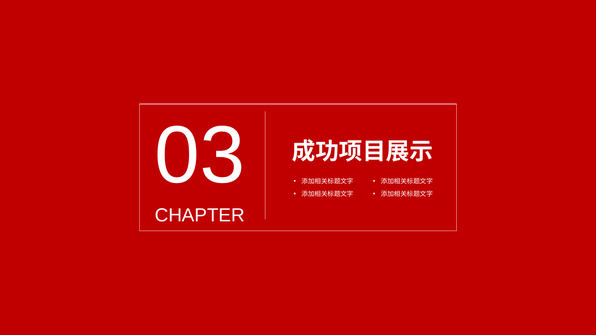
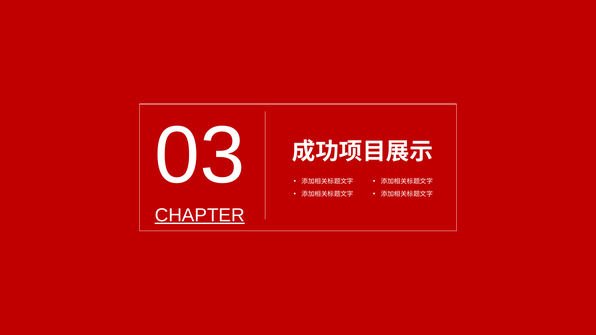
CHAPTER underline: none -> present
